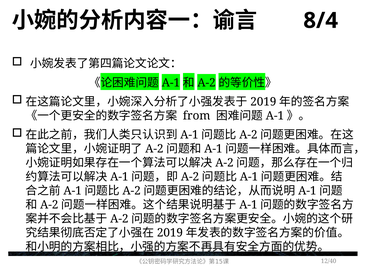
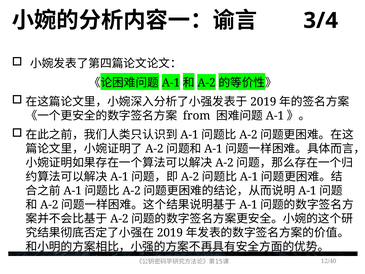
8/4: 8/4 -> 3/4
